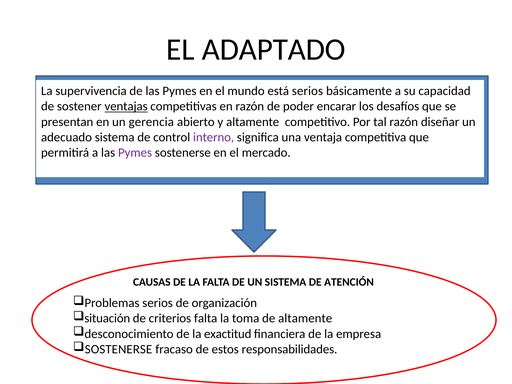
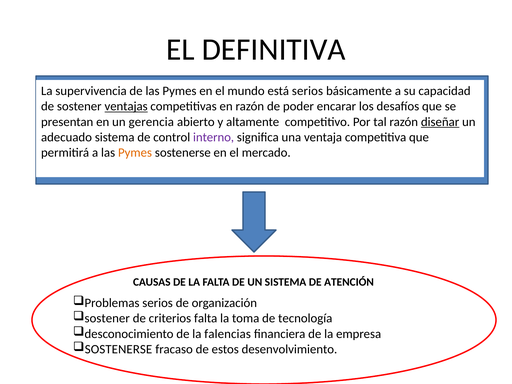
ADAPTADO: ADAPTADO -> DEFINITIVA
diseñar underline: none -> present
Pymes at (135, 153) colour: purple -> orange
situación at (107, 318): situación -> sostener
de altamente: altamente -> tecnología
exactitud: exactitud -> falencias
responsabilidades: responsabilidades -> desenvolvimiento
